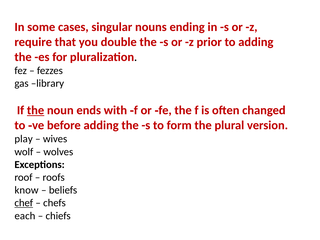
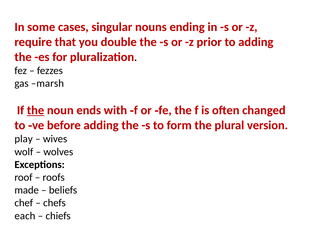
library: library -> marsh
know: know -> made
chef underline: present -> none
